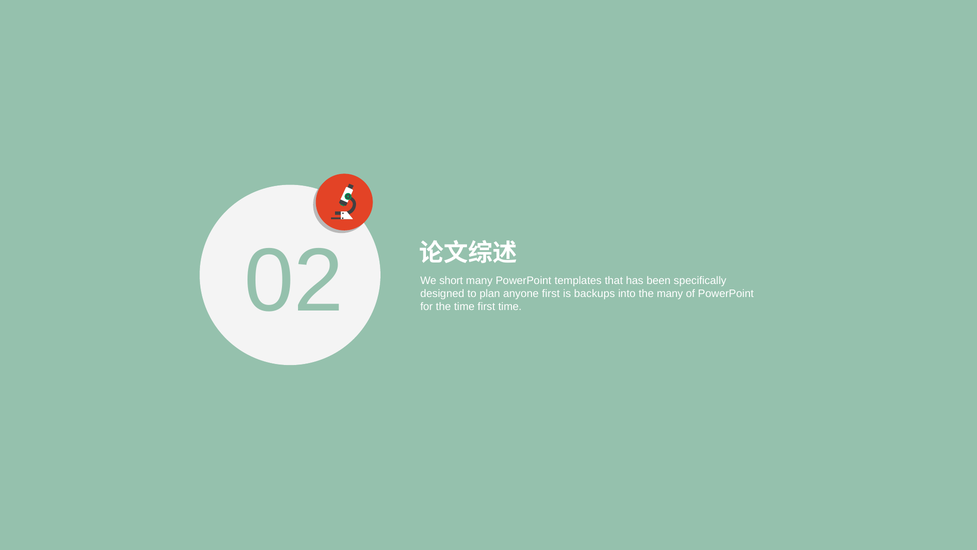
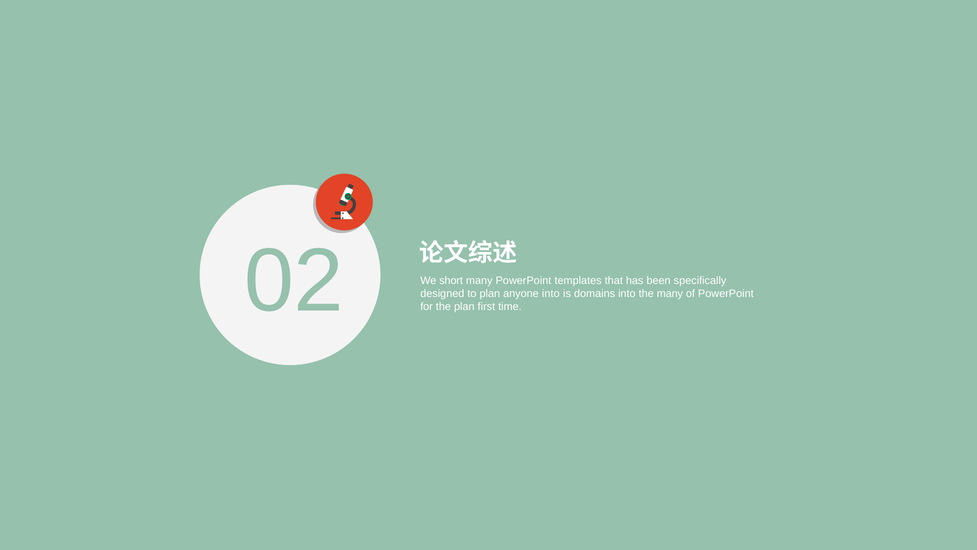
anyone first: first -> into
backups: backups -> domains
the time: time -> plan
